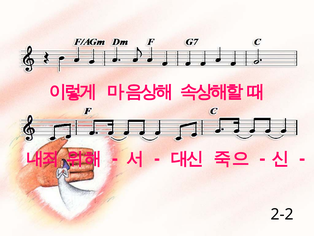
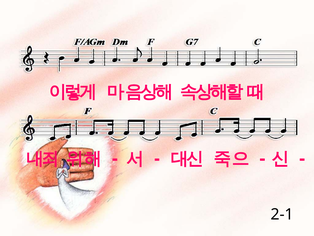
2-2: 2-2 -> 2-1
